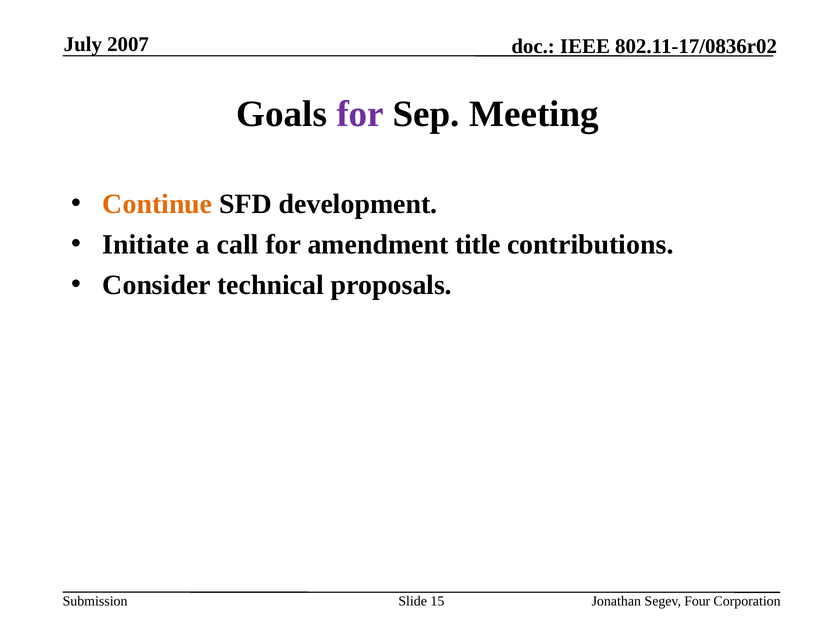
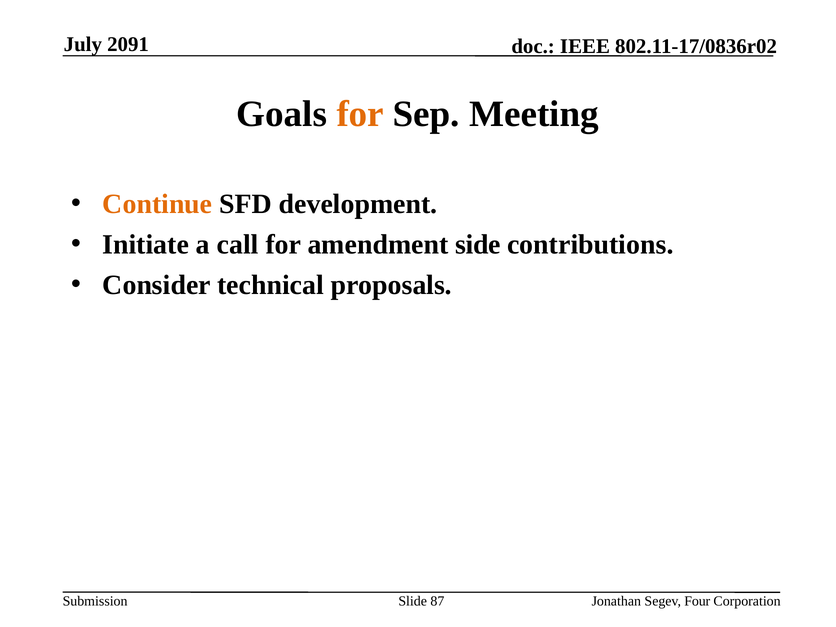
2007: 2007 -> 2091
for at (360, 114) colour: purple -> orange
title: title -> side
15: 15 -> 87
